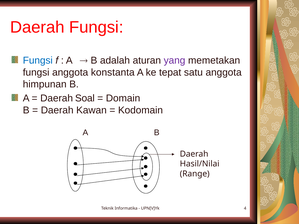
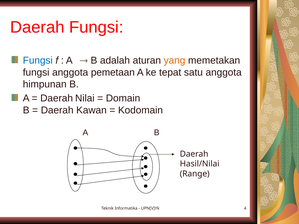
yang colour: purple -> orange
konstanta: konstanta -> pemetaan
Soal: Soal -> Nilai
